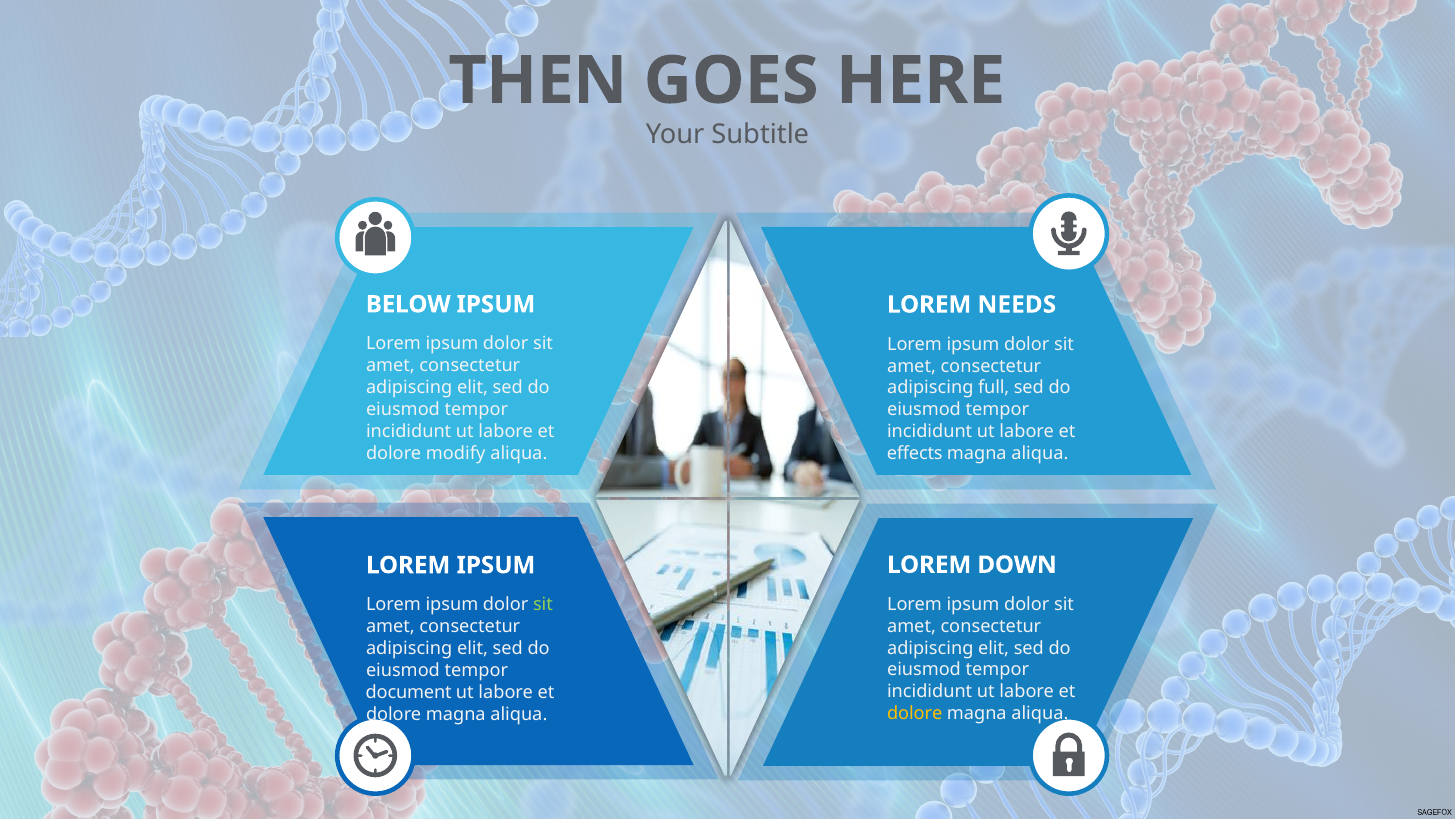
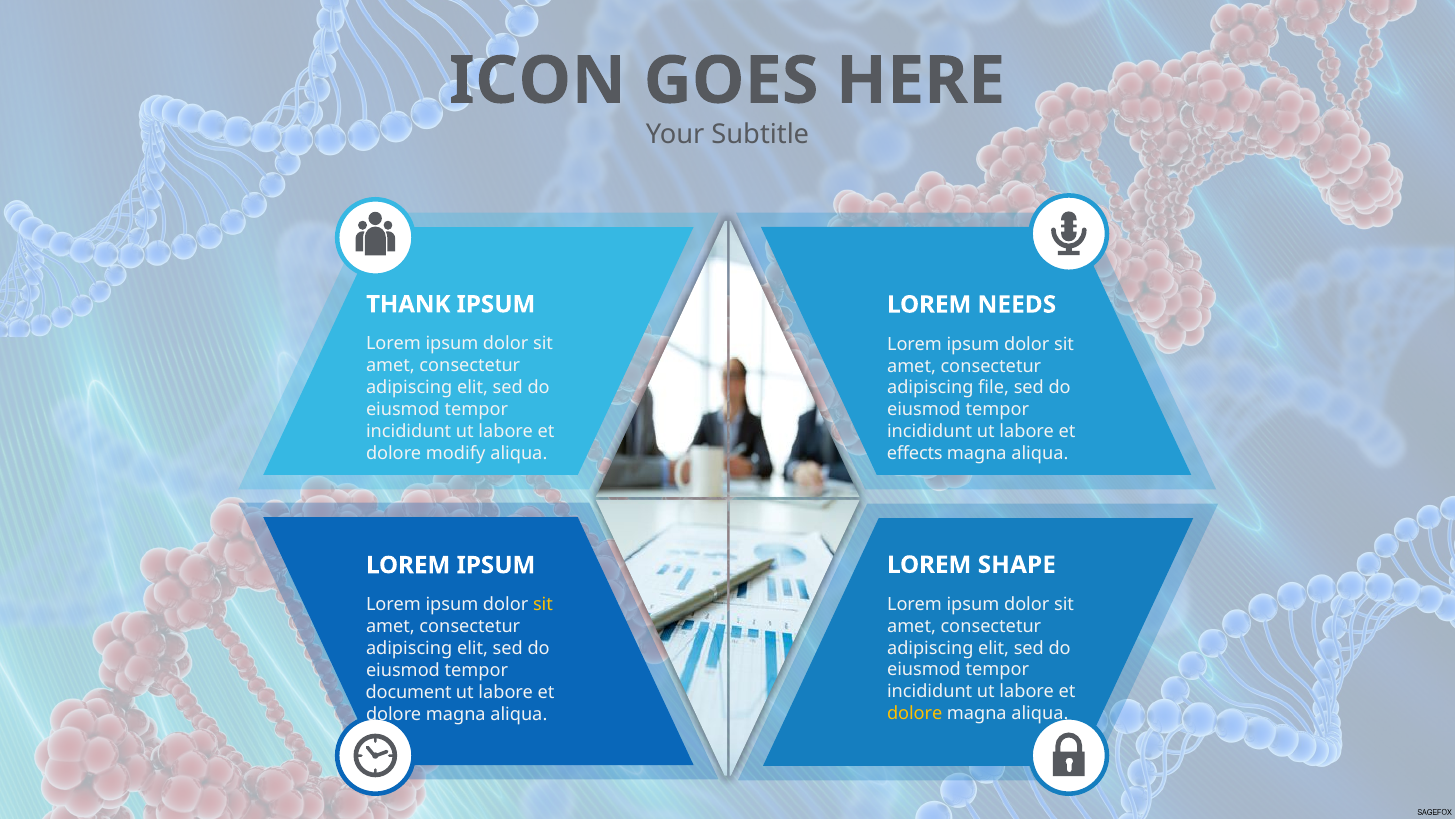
THEN: THEN -> ICON
BELOW: BELOW -> THANK
full: full -> file
DOWN: DOWN -> SHAPE
sit at (543, 604) colour: light green -> yellow
